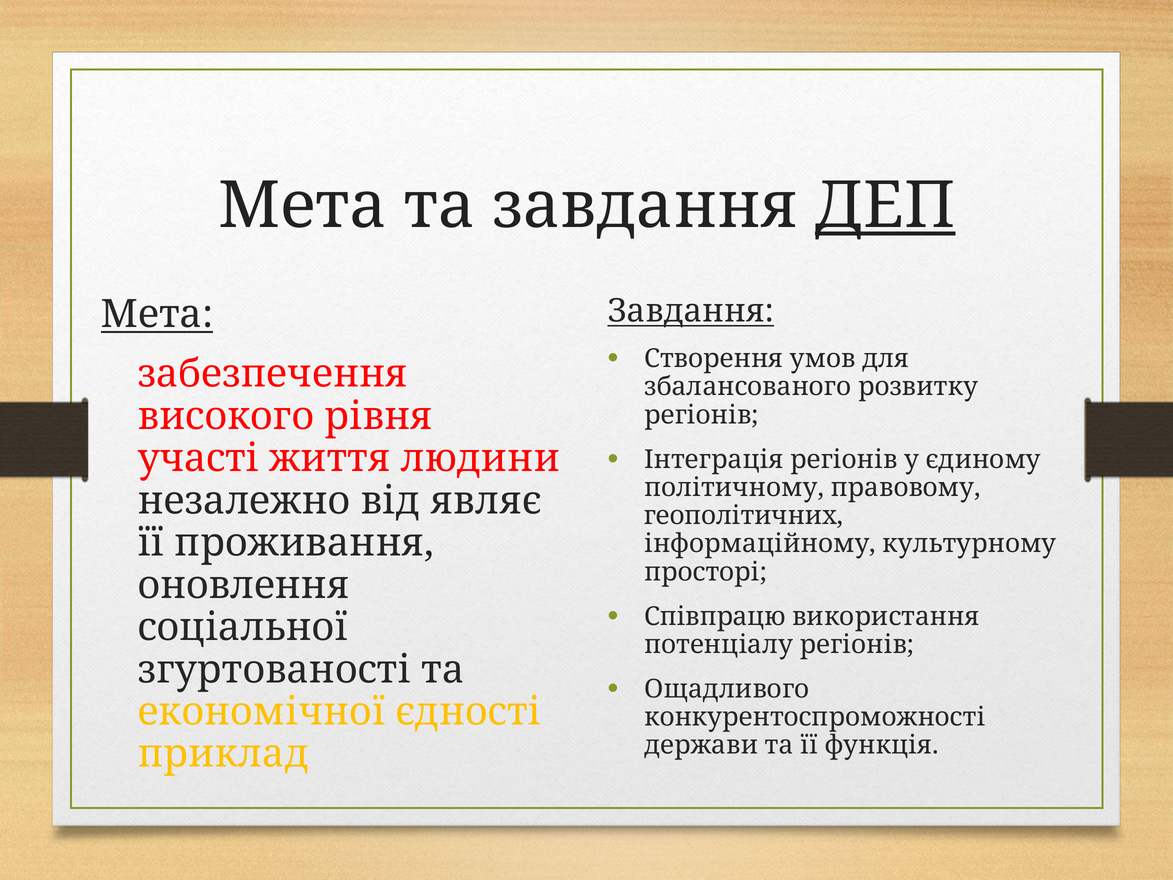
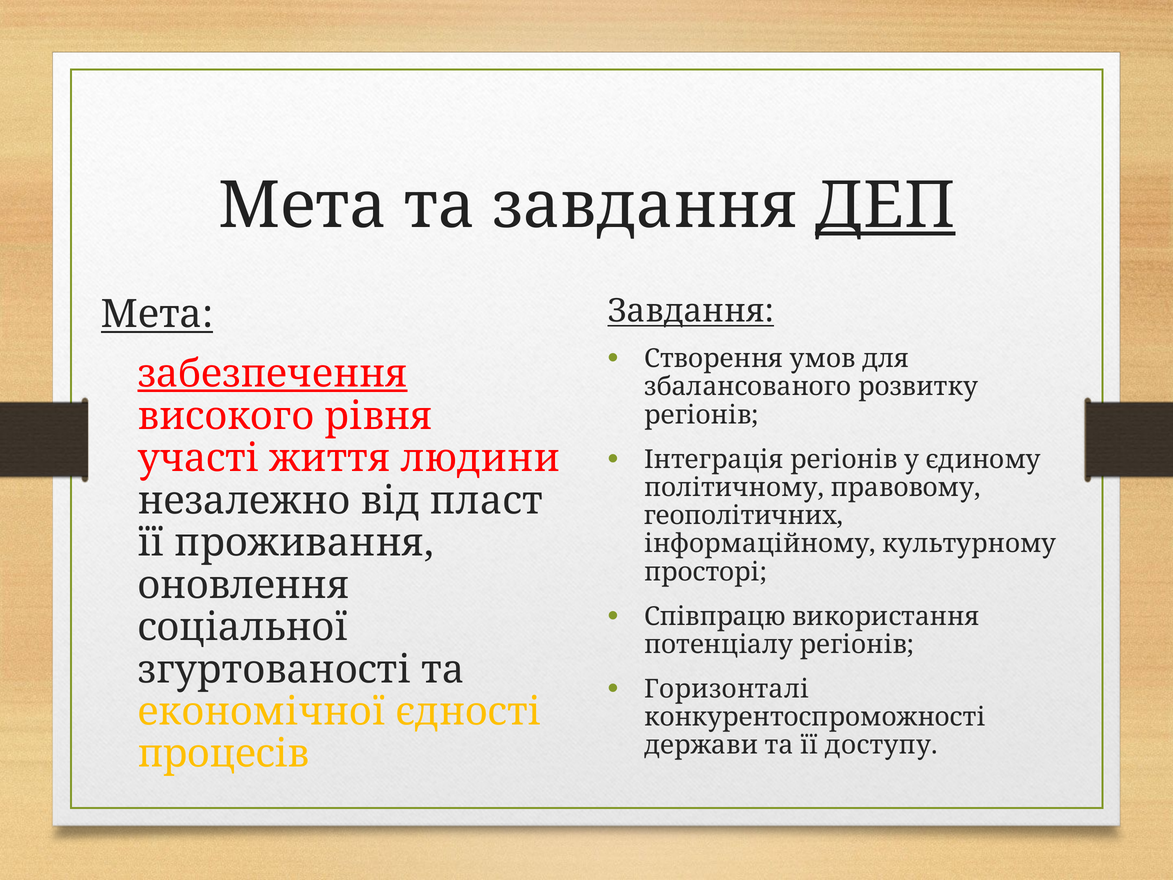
забезпечення underline: none -> present
являє: являє -> пласт
Ощадливого: Ощадливого -> Горизонталі
функція: функція -> доступу
приклад: приклад -> процесів
